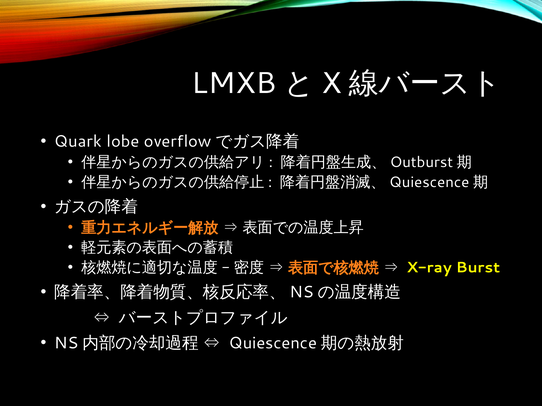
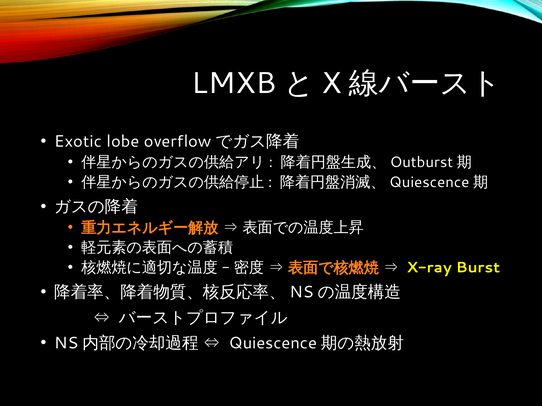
Quark: Quark -> Exotic
